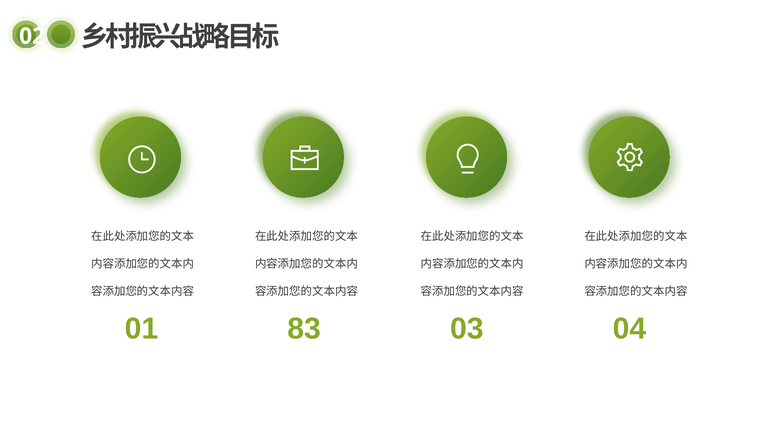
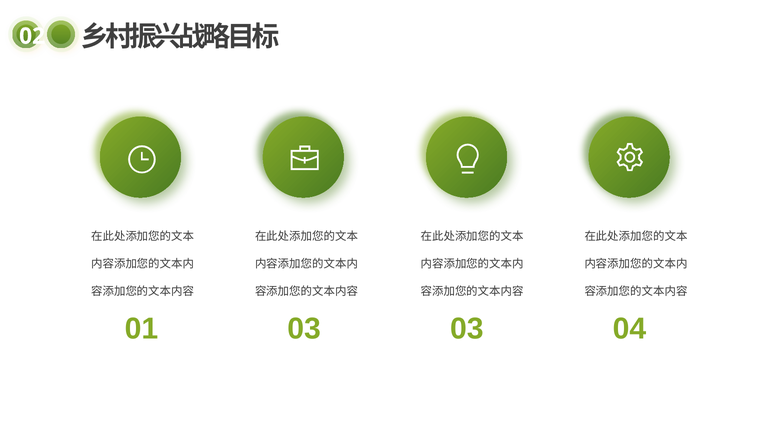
01 83: 83 -> 03
